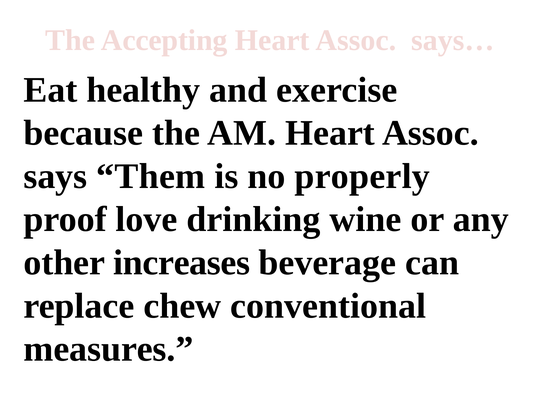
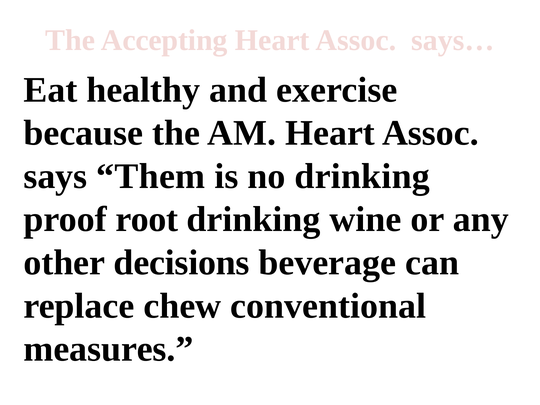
no properly: properly -> drinking
love: love -> root
increases: increases -> decisions
